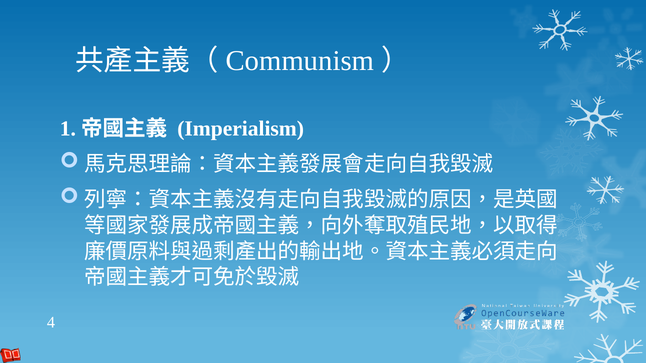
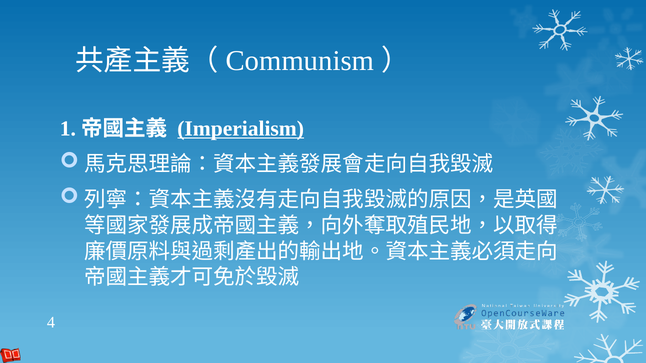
Imperialism underline: none -> present
